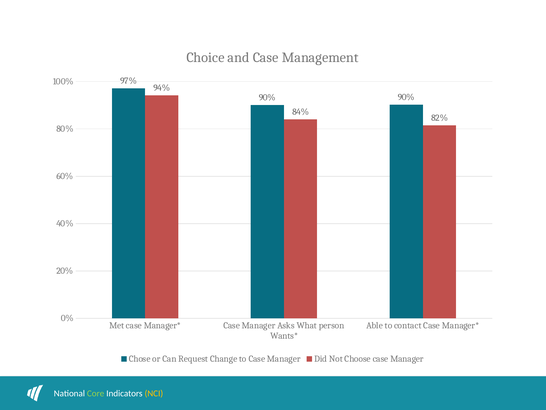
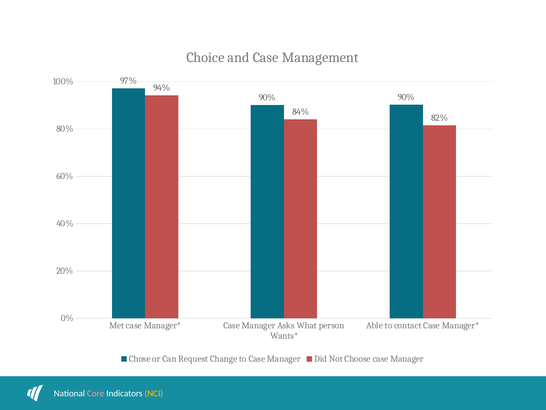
Core colour: light green -> pink
